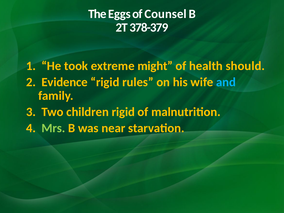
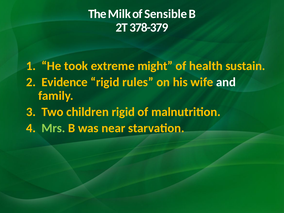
Eggs: Eggs -> Milk
Counsel: Counsel -> Sensible
should: should -> sustain
and colour: light blue -> white
